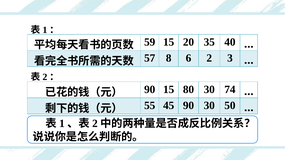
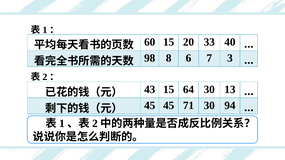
59: 59 -> 60
35: 35 -> 33
57: 57 -> 98
6 2: 2 -> 7
90 at (150, 90): 90 -> 43
80: 80 -> 64
74: 74 -> 13
55 at (150, 106): 55 -> 45
45 90: 90 -> 71
50: 50 -> 94
